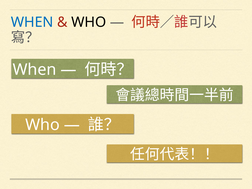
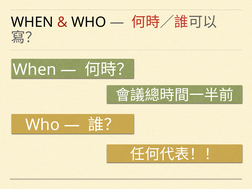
WHEN at (32, 22) colour: blue -> black
